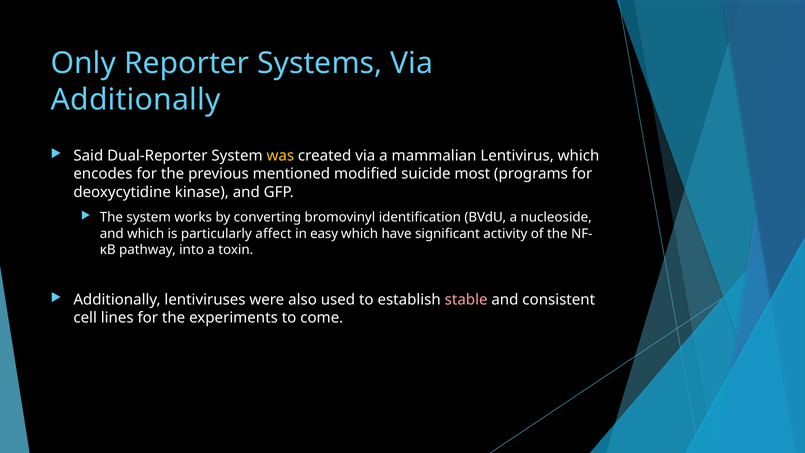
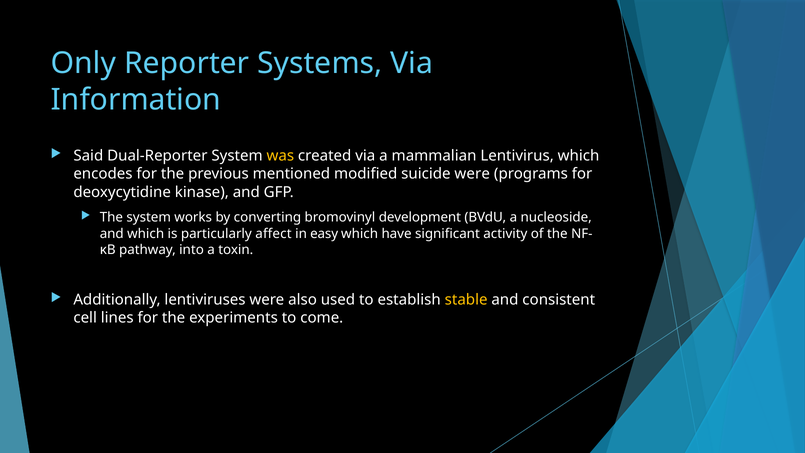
Additionally at (136, 100): Additionally -> Information
suicide most: most -> were
identification: identification -> development
stable colour: pink -> yellow
